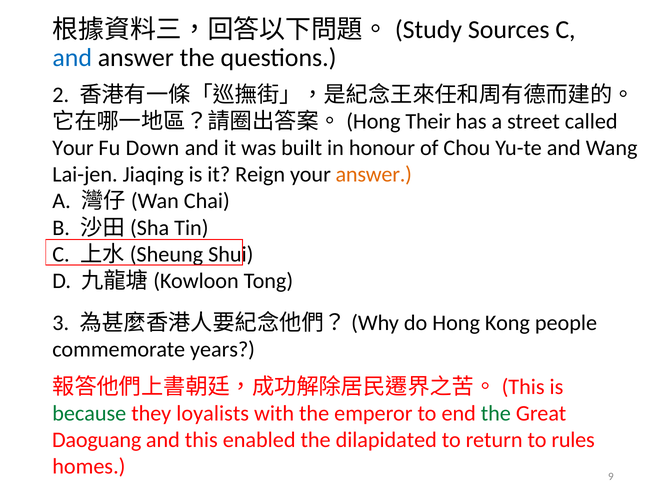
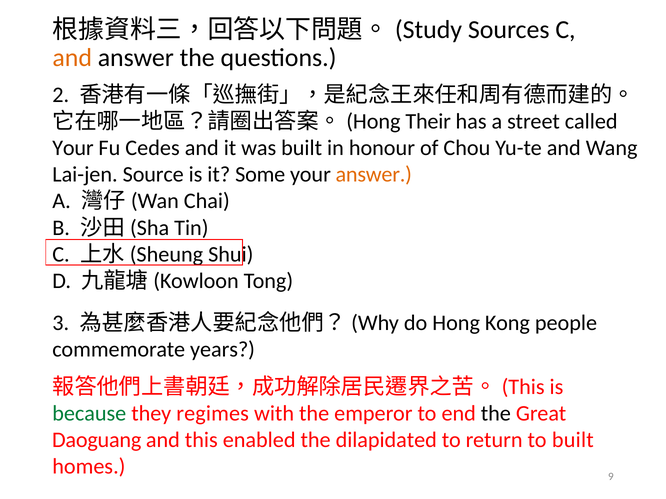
and at (72, 58) colour: blue -> orange
Down: Down -> Cedes
Jiaqing: Jiaqing -> Source
Reign: Reign -> Some
loyalists: loyalists -> regimes
the at (496, 414) colour: green -> black
to rules: rules -> built
